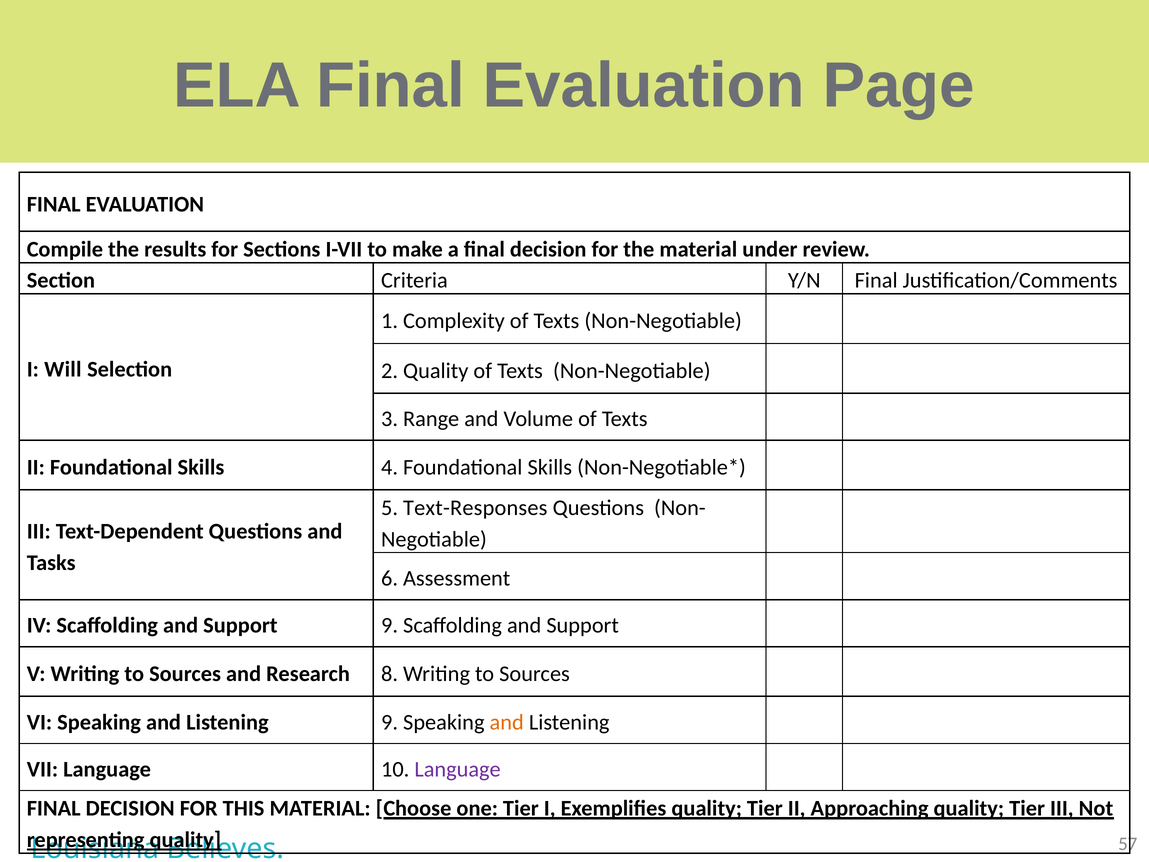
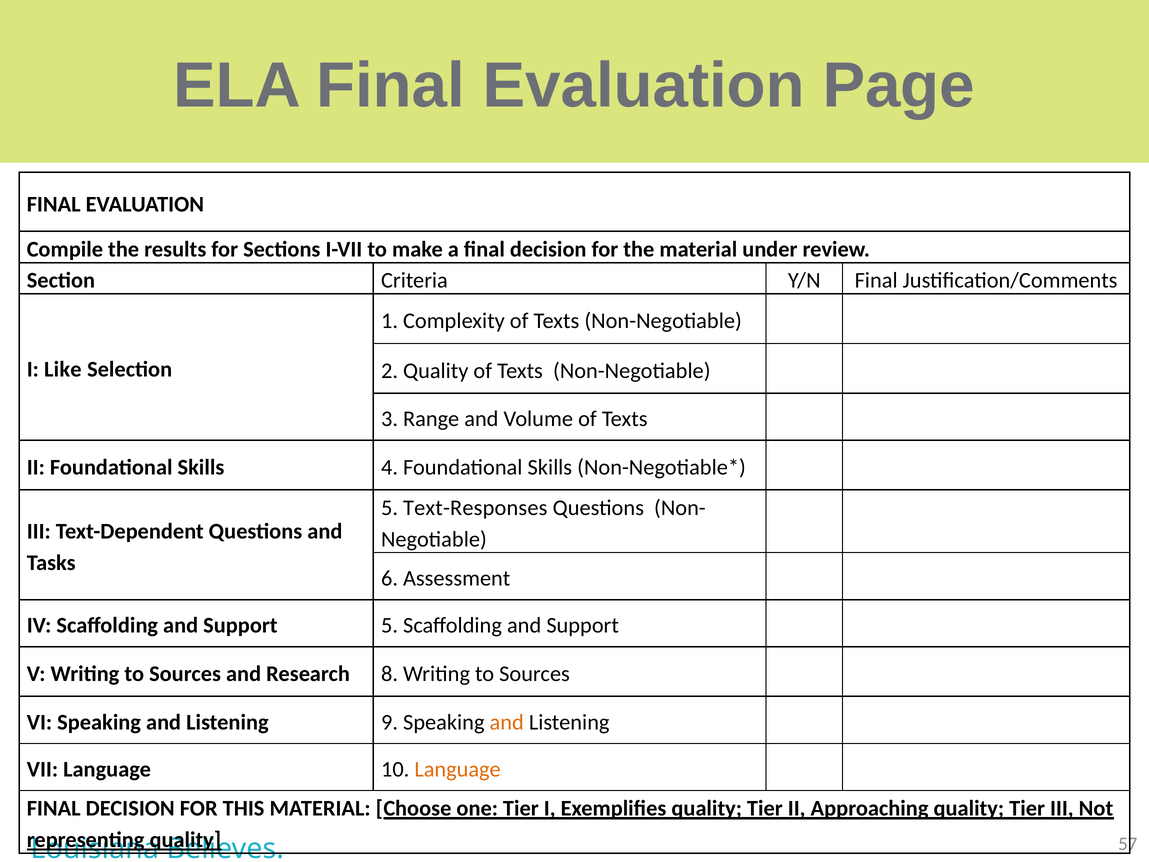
Will: Will -> Like
Support 9: 9 -> 5
Language at (458, 769) colour: purple -> orange
